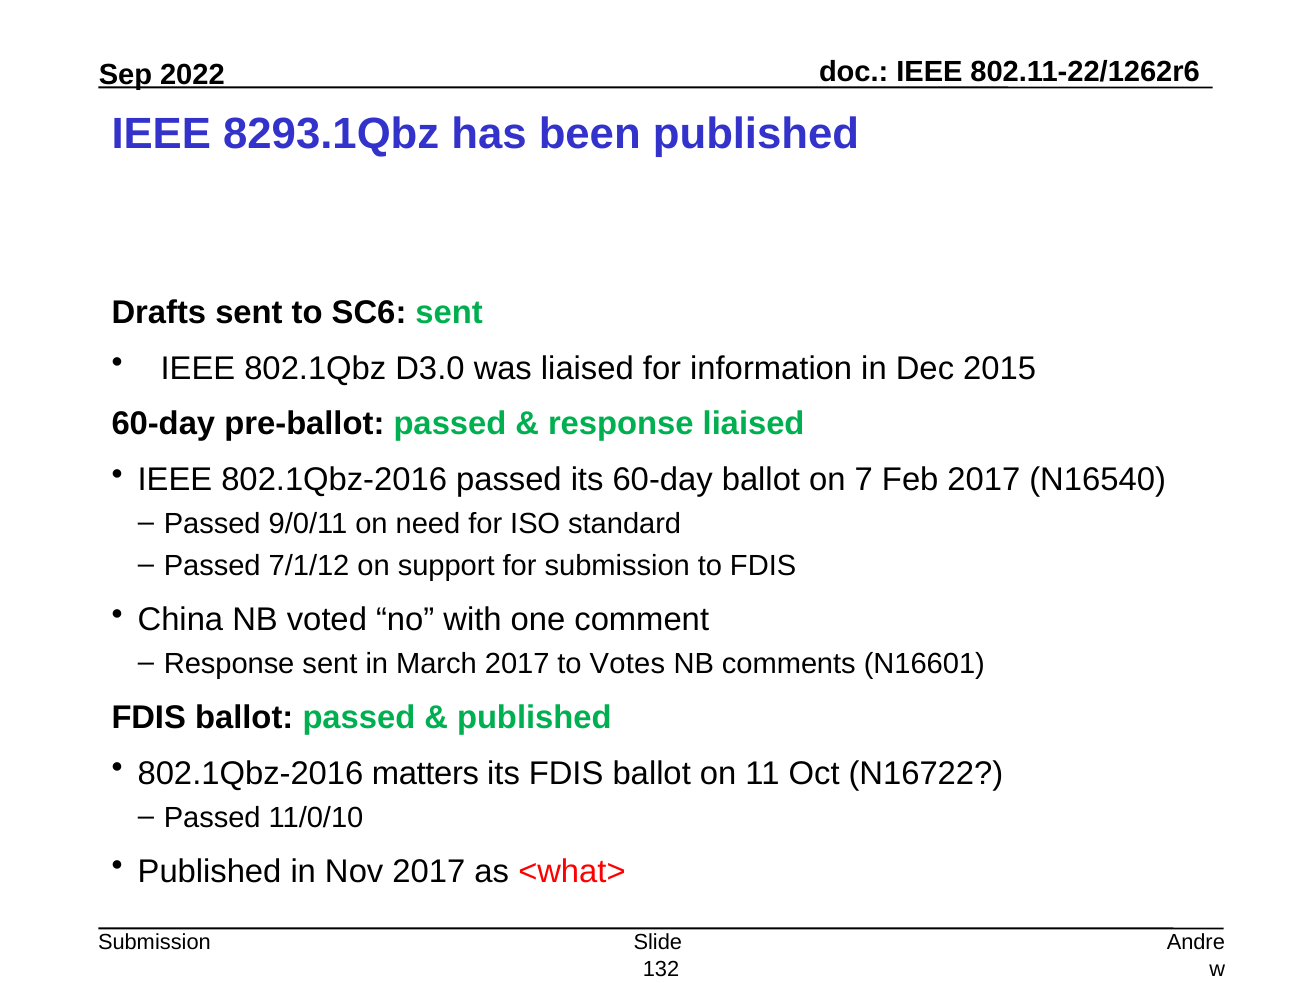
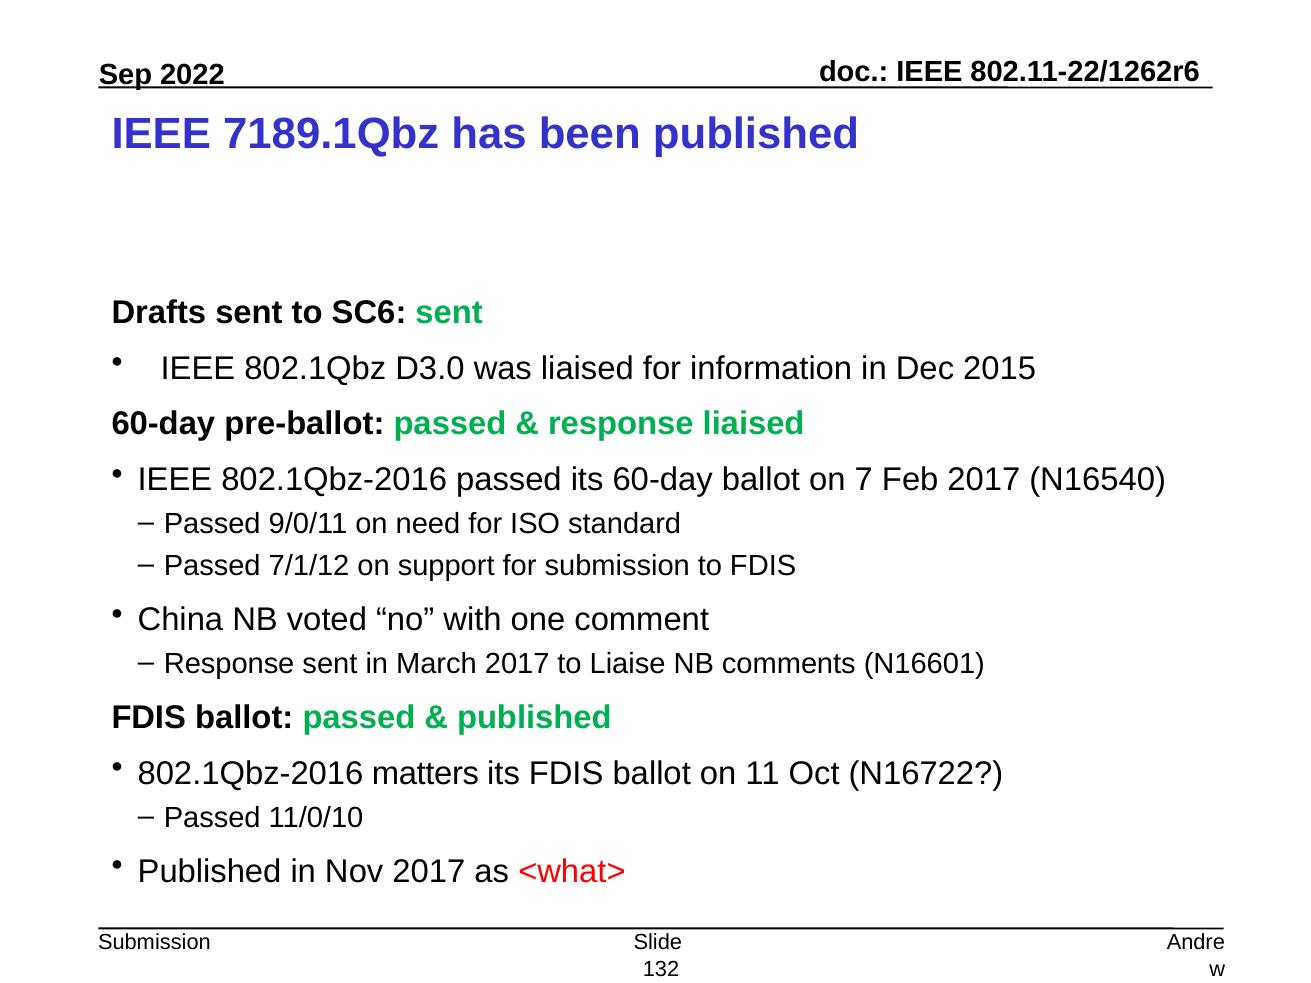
8293.1Qbz: 8293.1Qbz -> 7189.1Qbz
Votes: Votes -> Liaise
